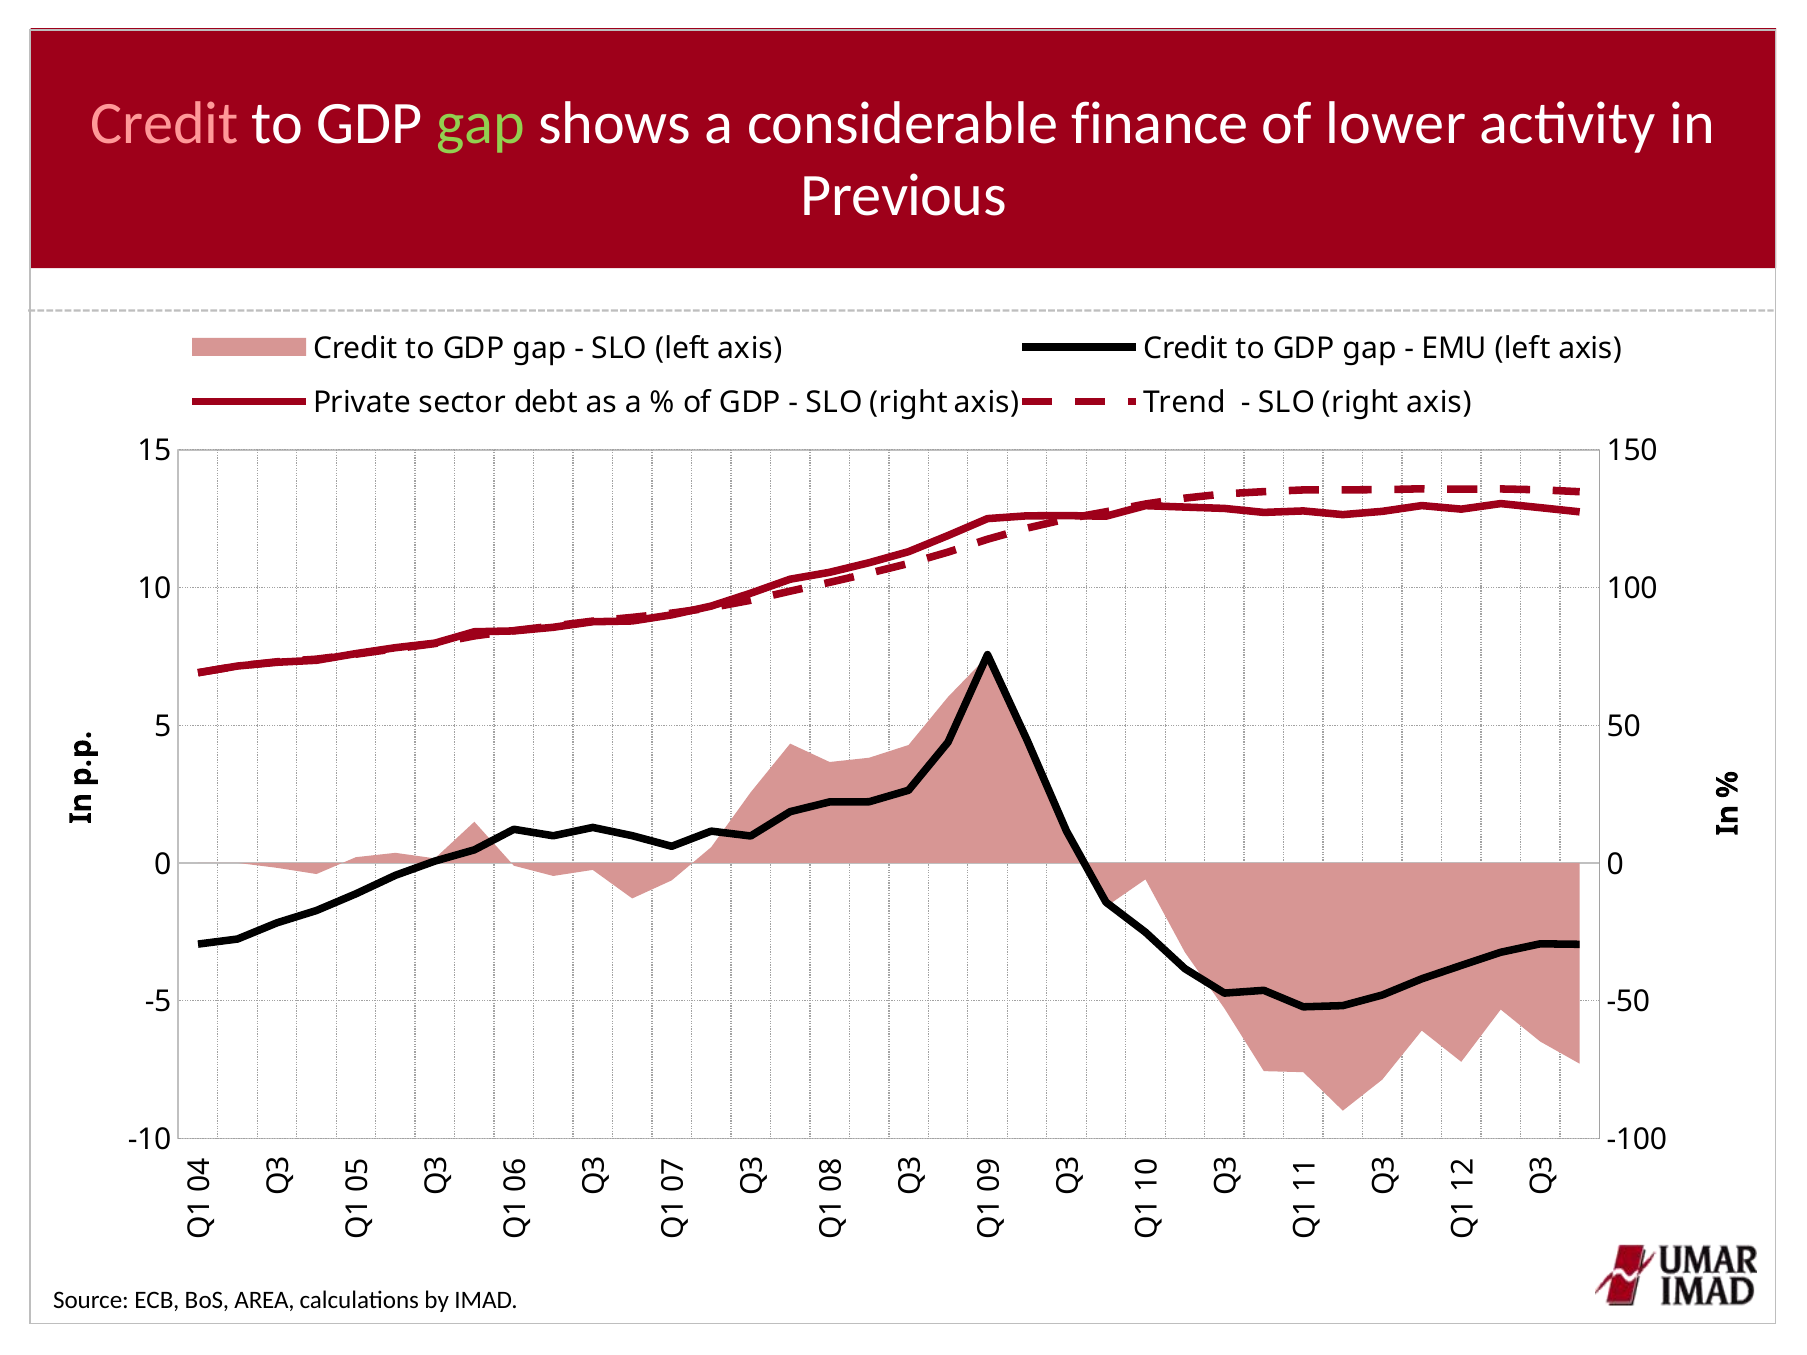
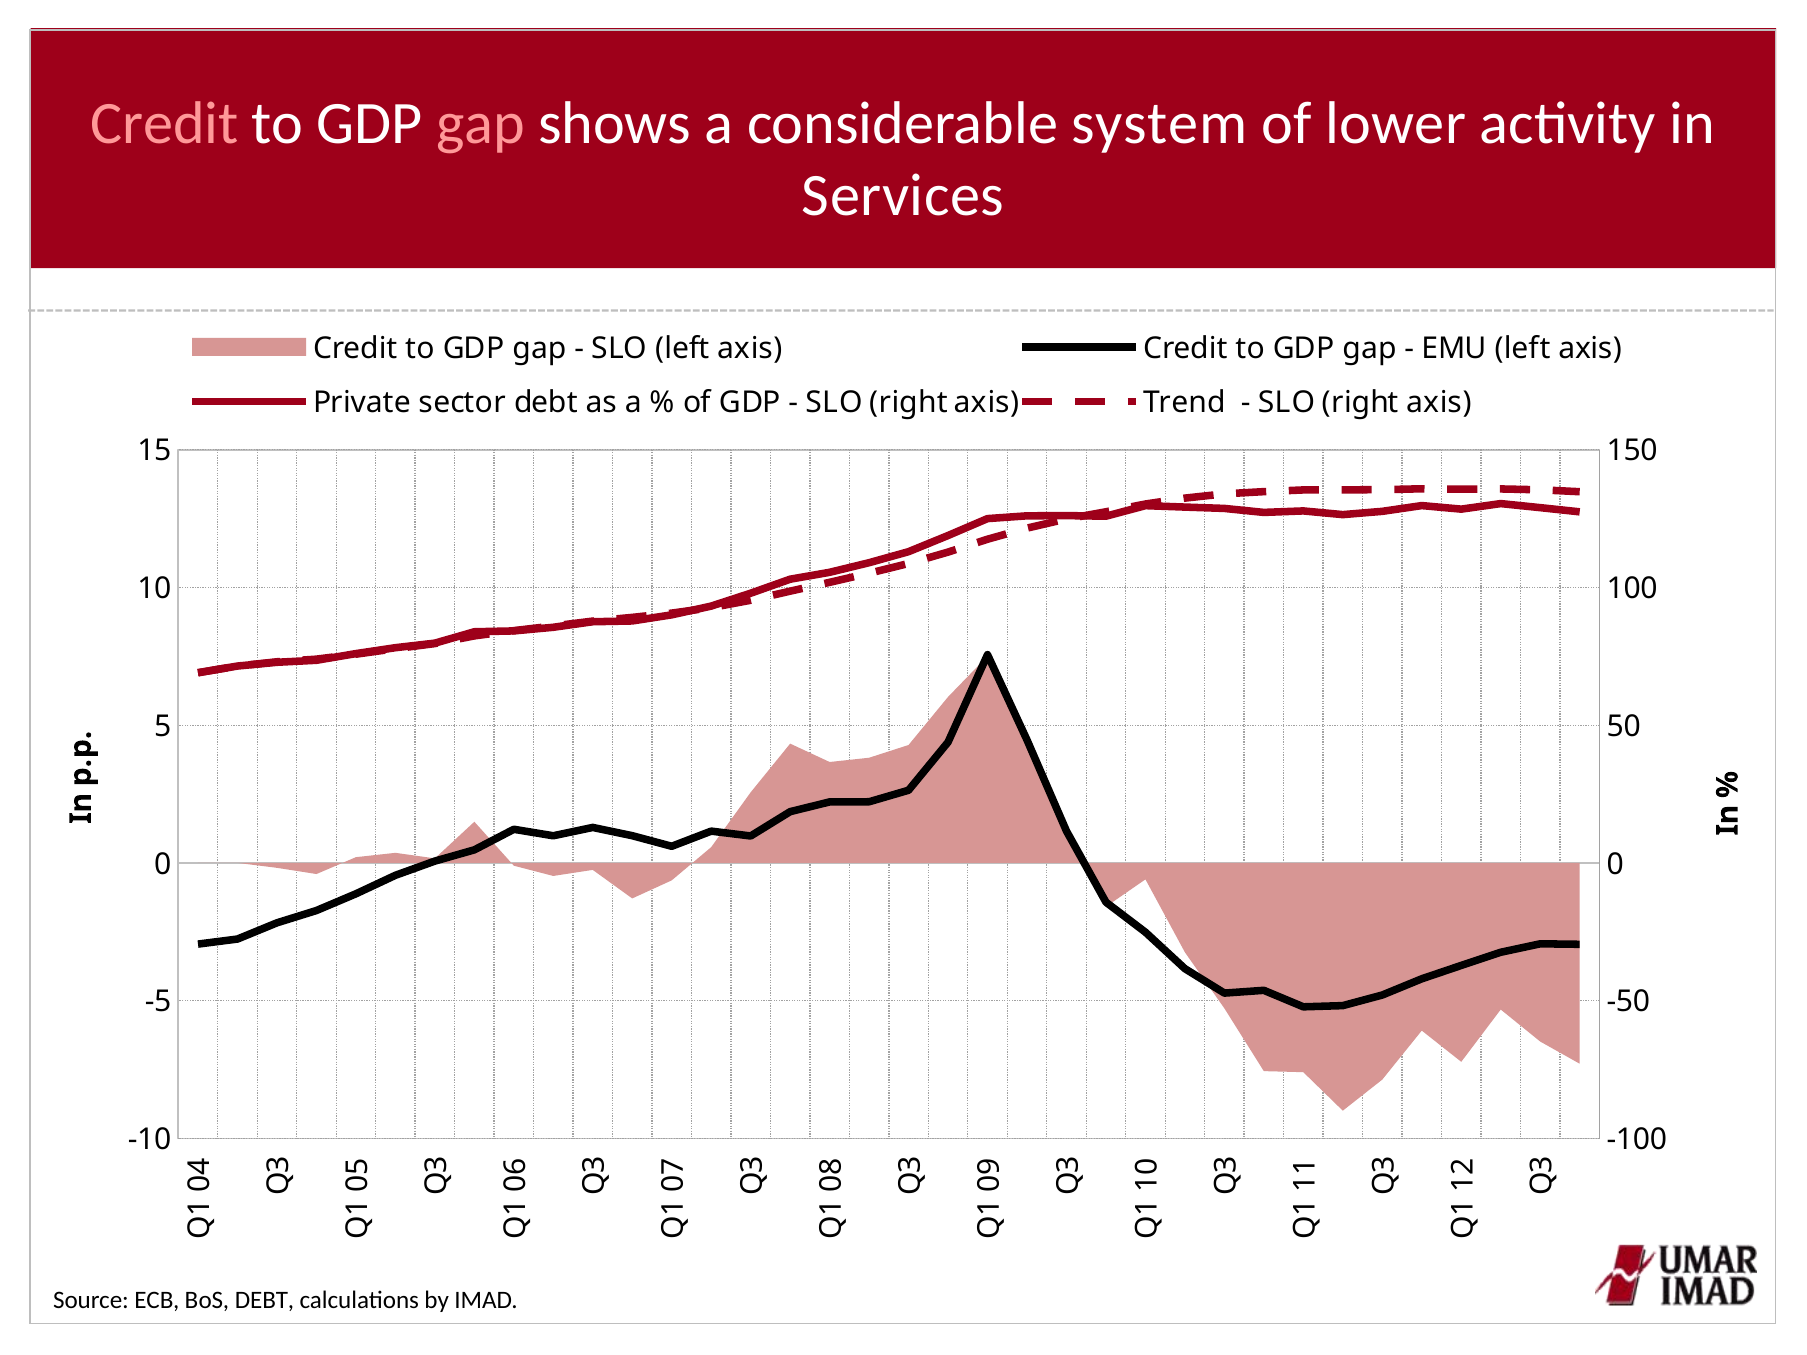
gap at (481, 123) colour: light green -> pink
finance: finance -> system
Previous: Previous -> Services
BoS AREA: AREA -> DEBT
